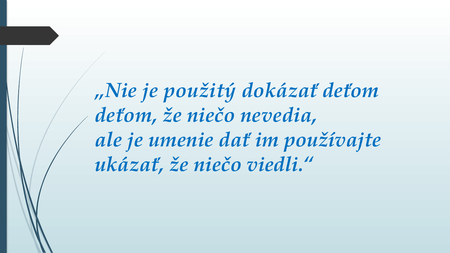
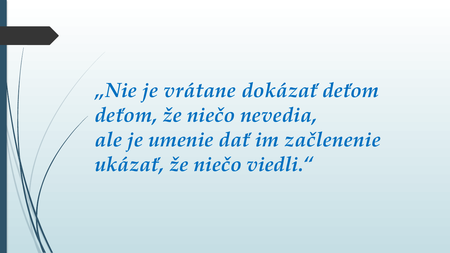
použitý: použitý -> vrátane
používajte: používajte -> začlenenie
